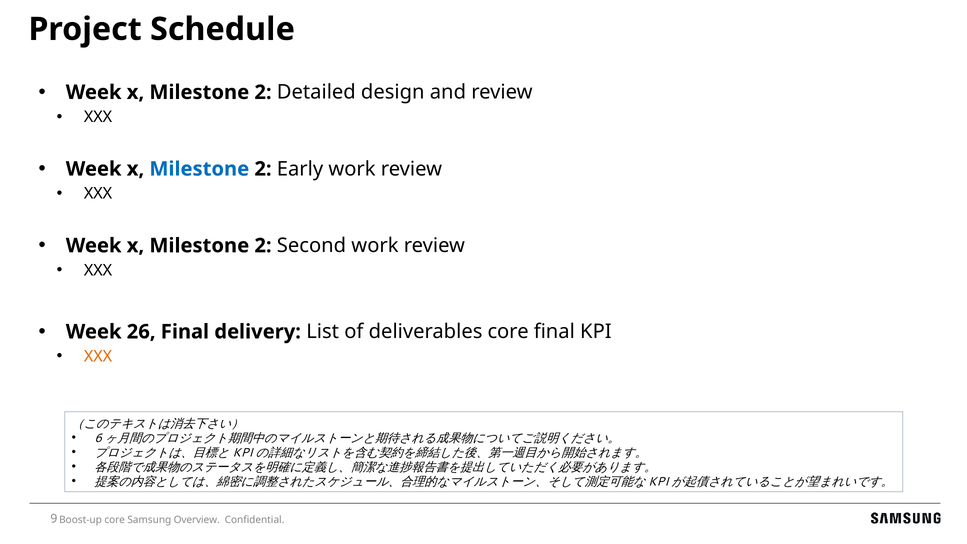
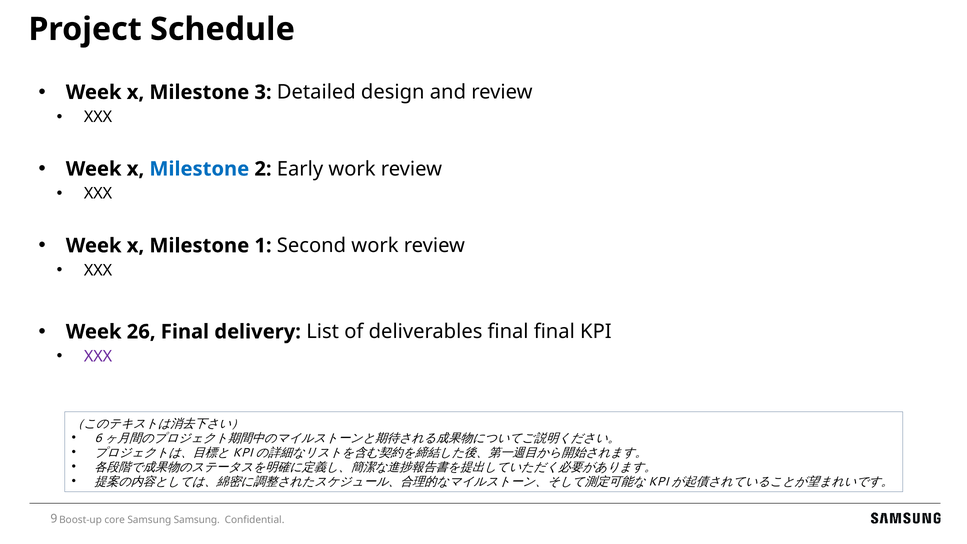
2 at (263, 92): 2 -> 3
2 at (263, 246): 2 -> 1
deliverables core: core -> final
XXX at (98, 356) colour: orange -> purple
Samsung Overview: Overview -> Samsung
